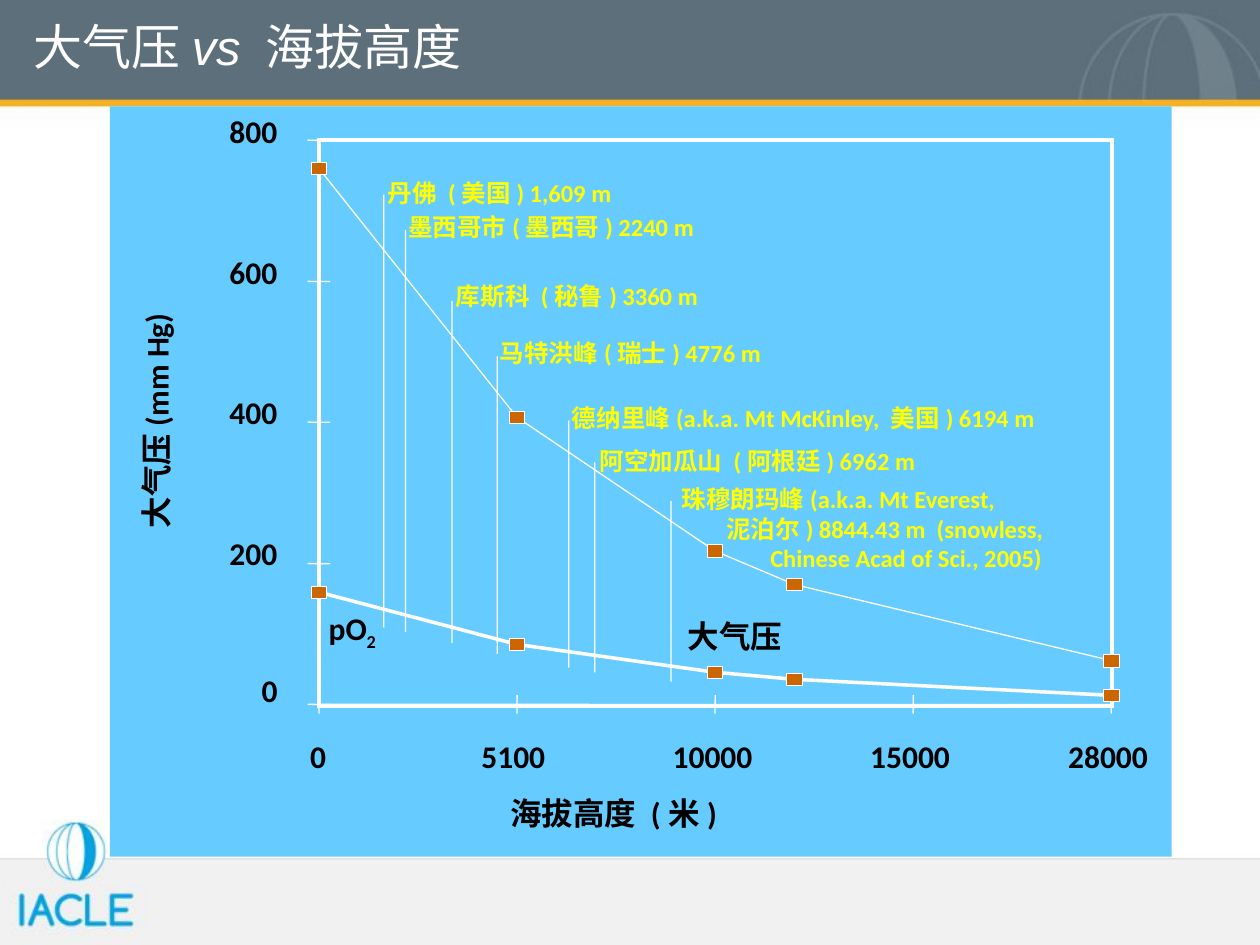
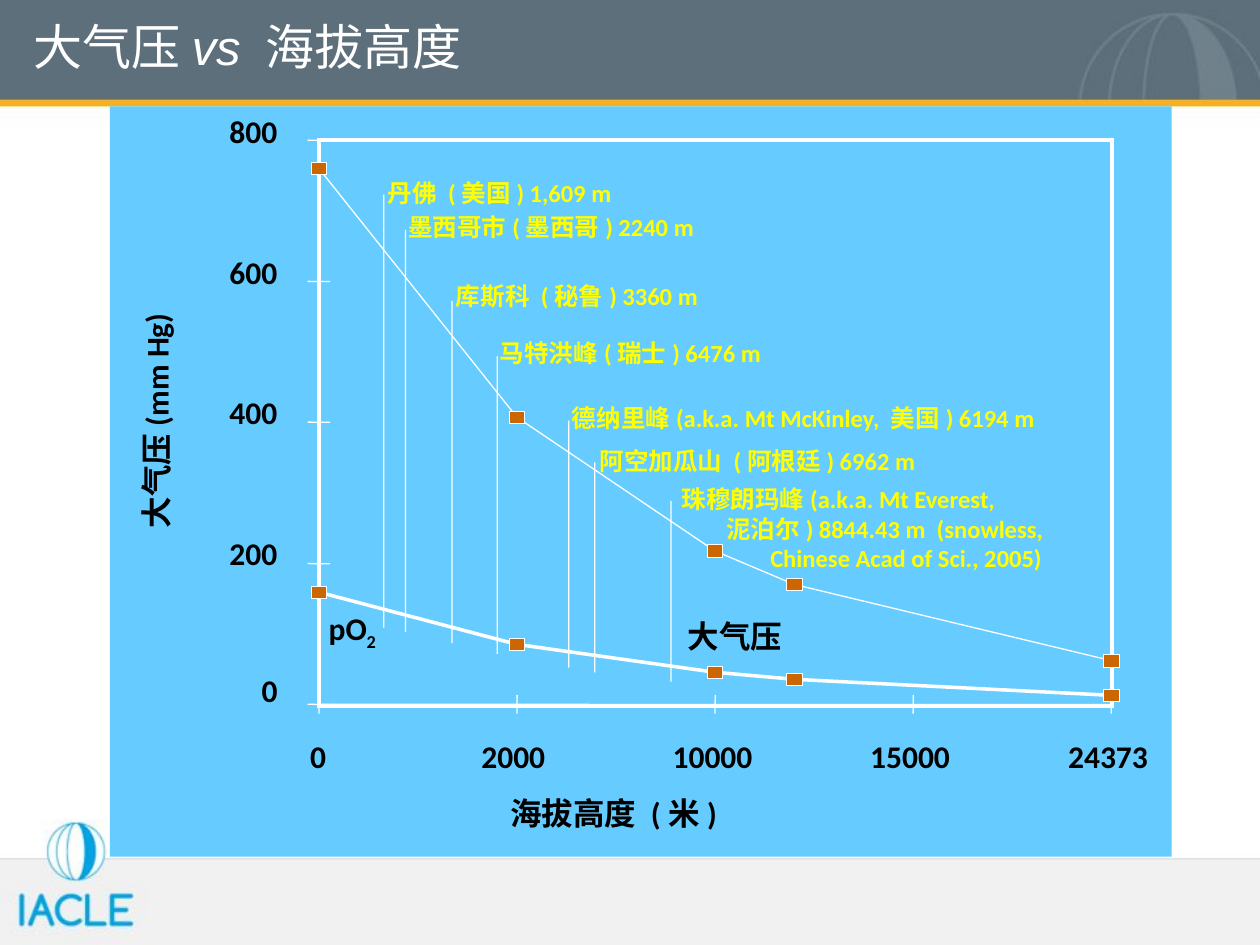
4776: 4776 -> 6476
5100: 5100 -> 2000
28000: 28000 -> 24373
